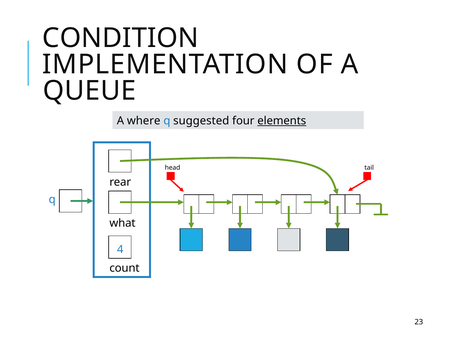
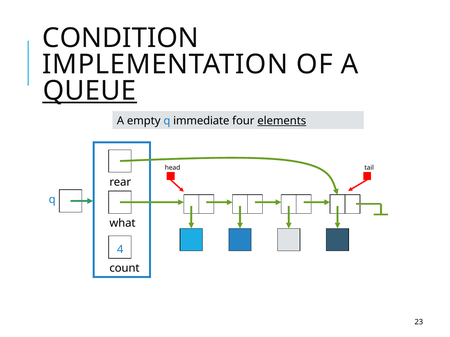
QUEUE underline: none -> present
where: where -> empty
suggested: suggested -> immediate
